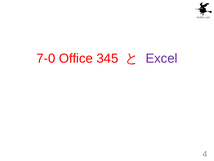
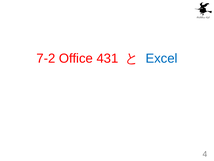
7-0: 7-0 -> 7-2
345: 345 -> 431
Excel colour: purple -> blue
